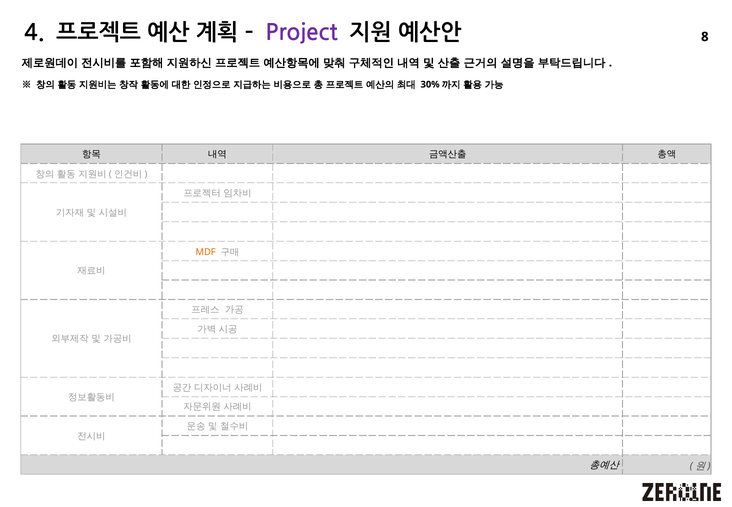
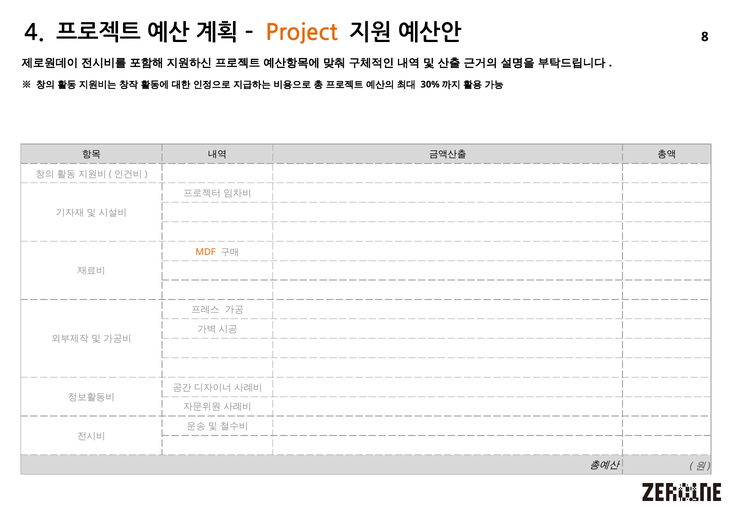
Project colour: purple -> orange
